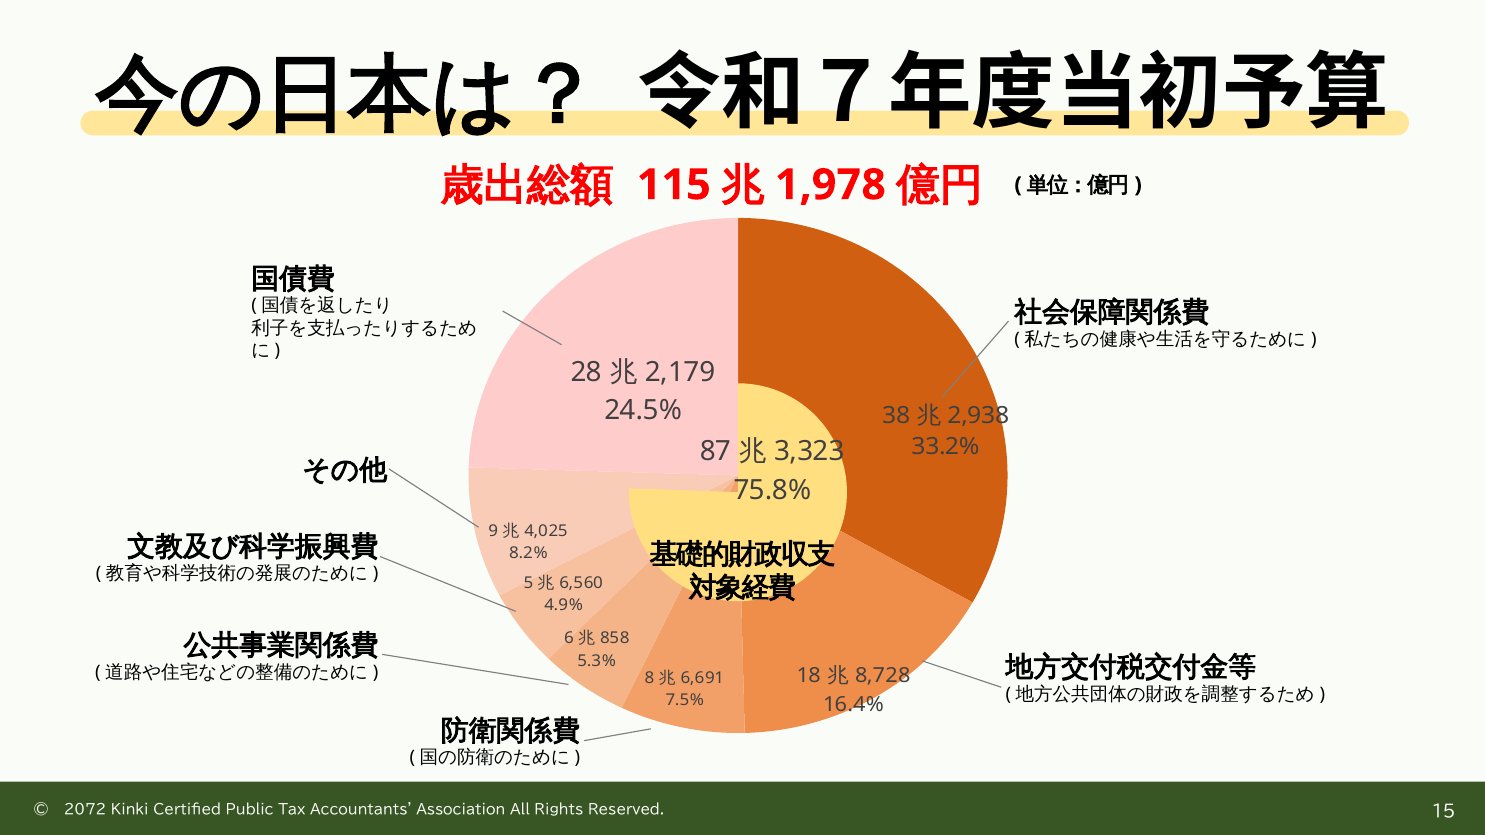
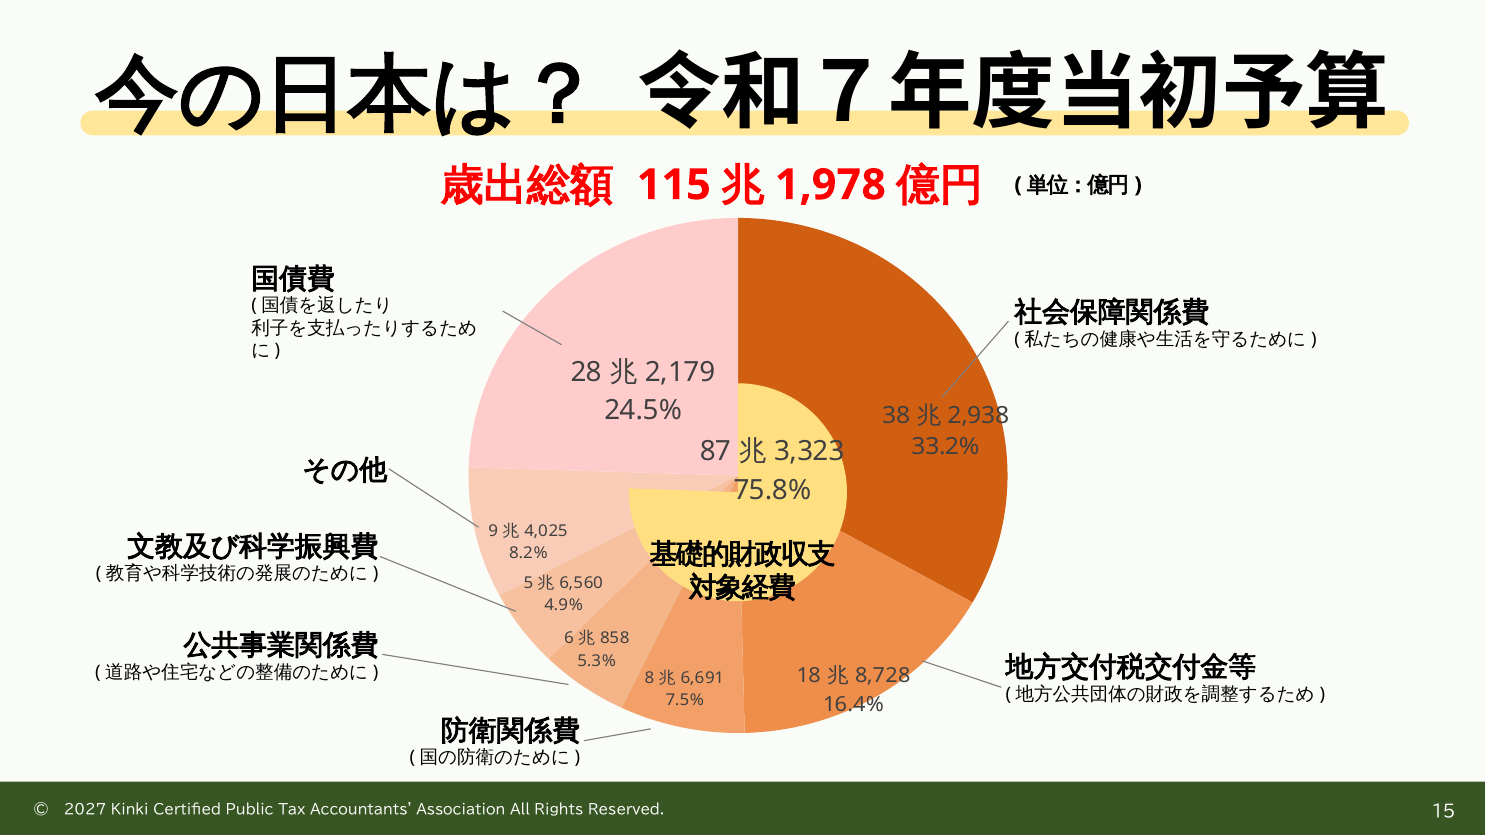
2072: 2072 -> 2027
